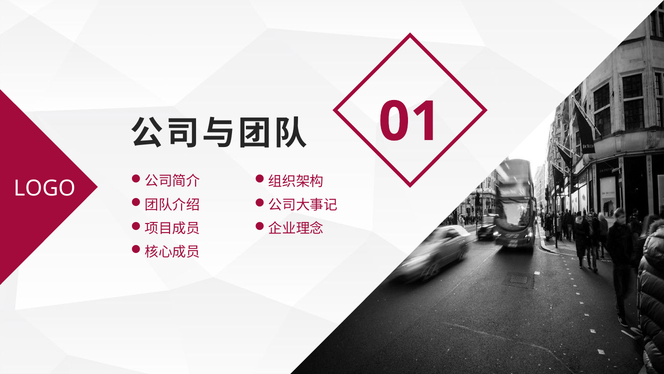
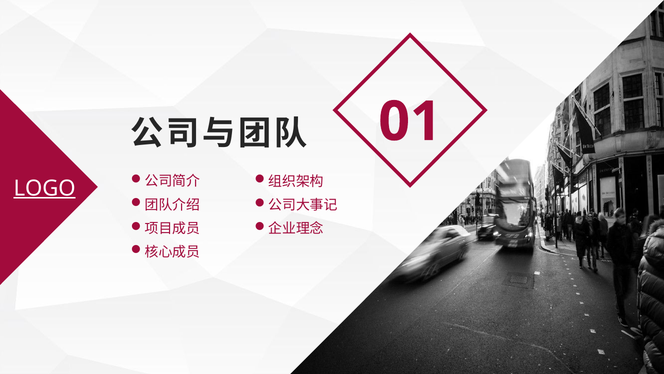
LOGO underline: none -> present
